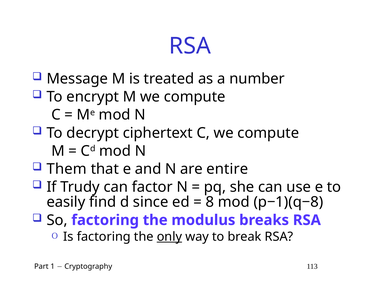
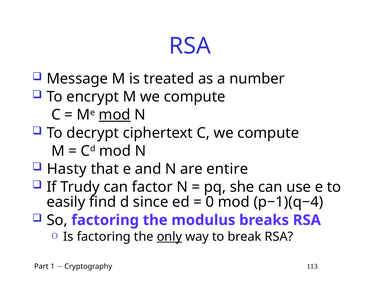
mod at (115, 115) underline: none -> present
Them: Them -> Hasty
8: 8 -> 0
p−1)(q−8: p−1)(q−8 -> p−1)(q−4
